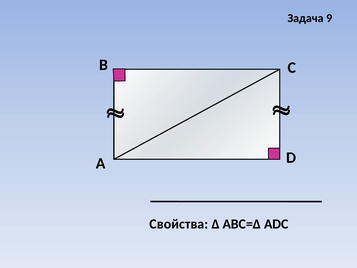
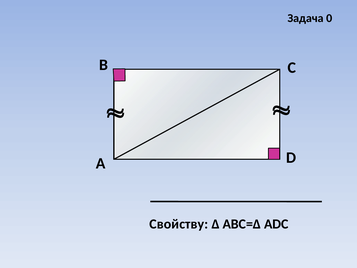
9: 9 -> 0
Свойства: Свойства -> Свойству
